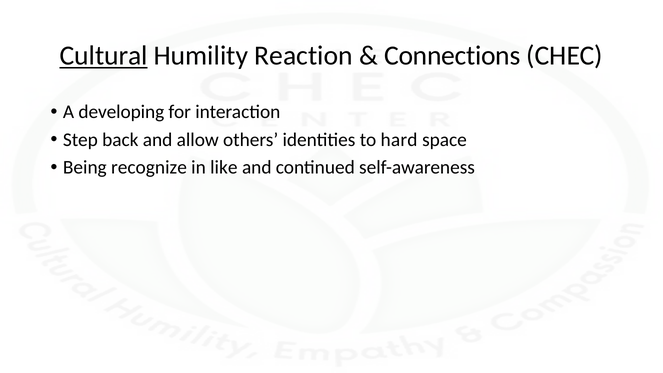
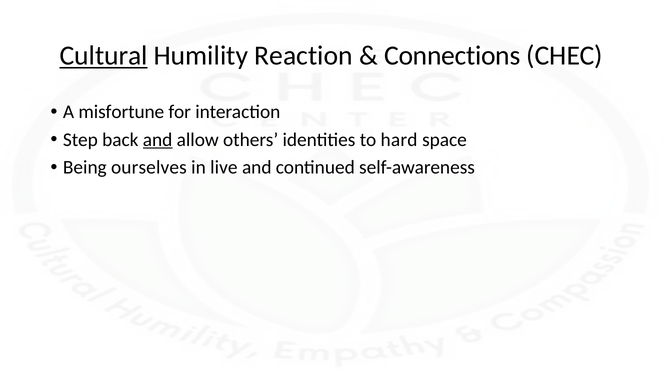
developing: developing -> misfortune
and at (158, 140) underline: none -> present
recognize: recognize -> ourselves
like: like -> live
